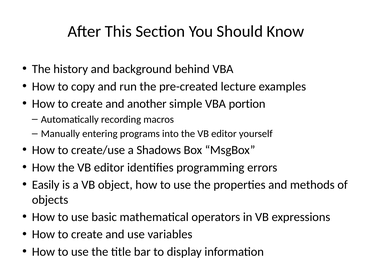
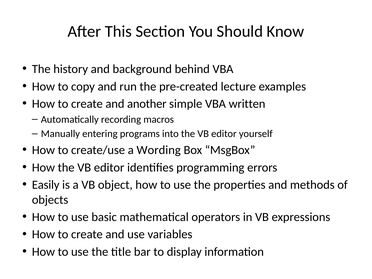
portion: portion -> written
Shadows: Shadows -> Wording
